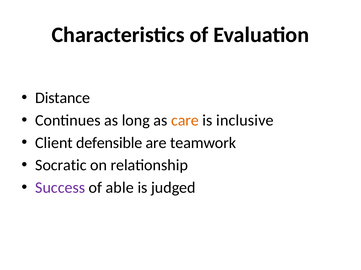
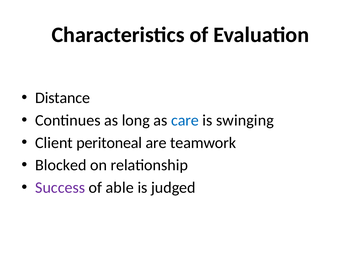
care colour: orange -> blue
inclusive: inclusive -> swinging
defensible: defensible -> peritoneal
Socratic: Socratic -> Blocked
